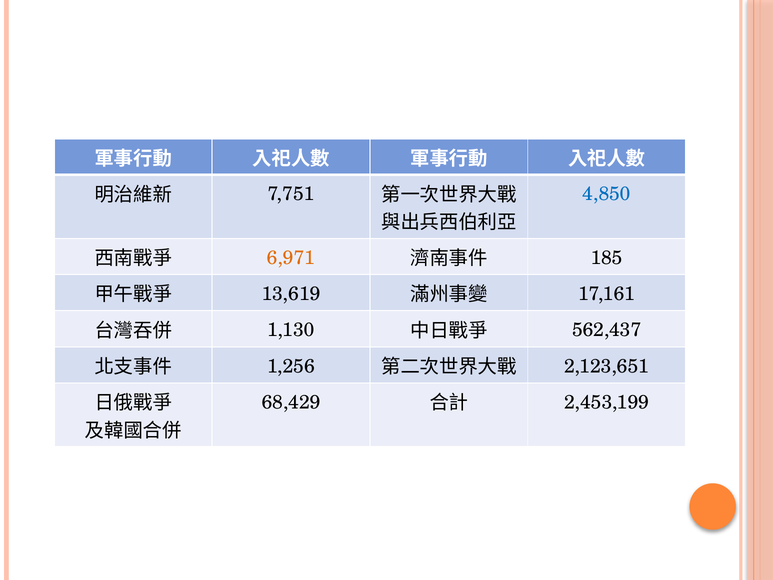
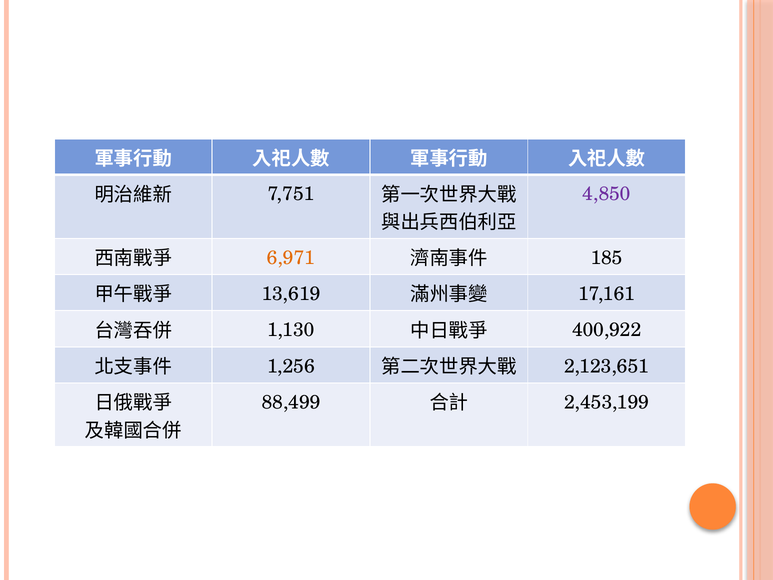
4,850 colour: blue -> purple
562,437: 562,437 -> 400,922
68,429: 68,429 -> 88,499
